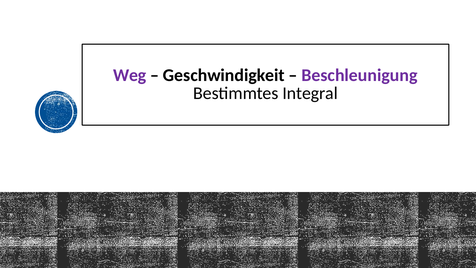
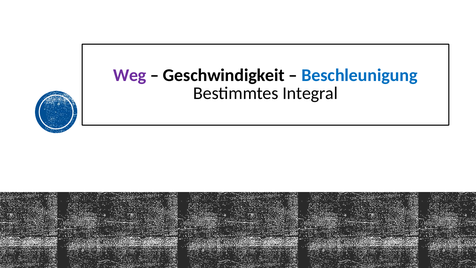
Beschleunigung colour: purple -> blue
